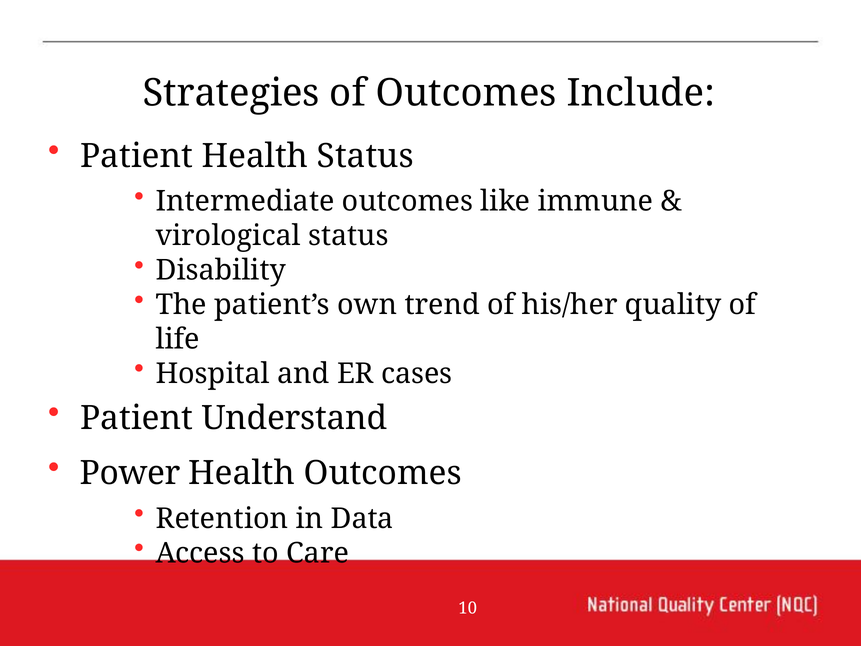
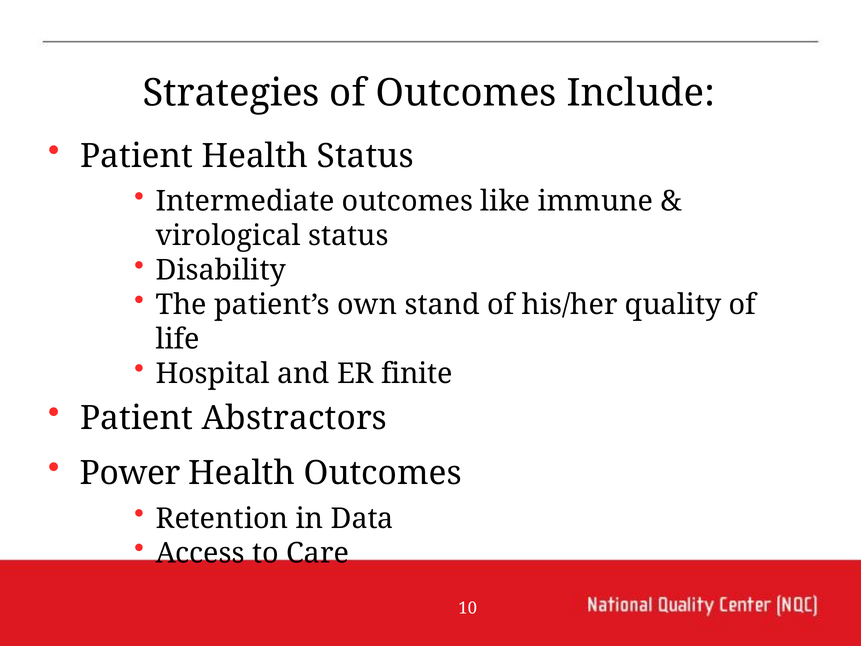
trend: trend -> stand
cases: cases -> finite
Understand: Understand -> Abstractors
